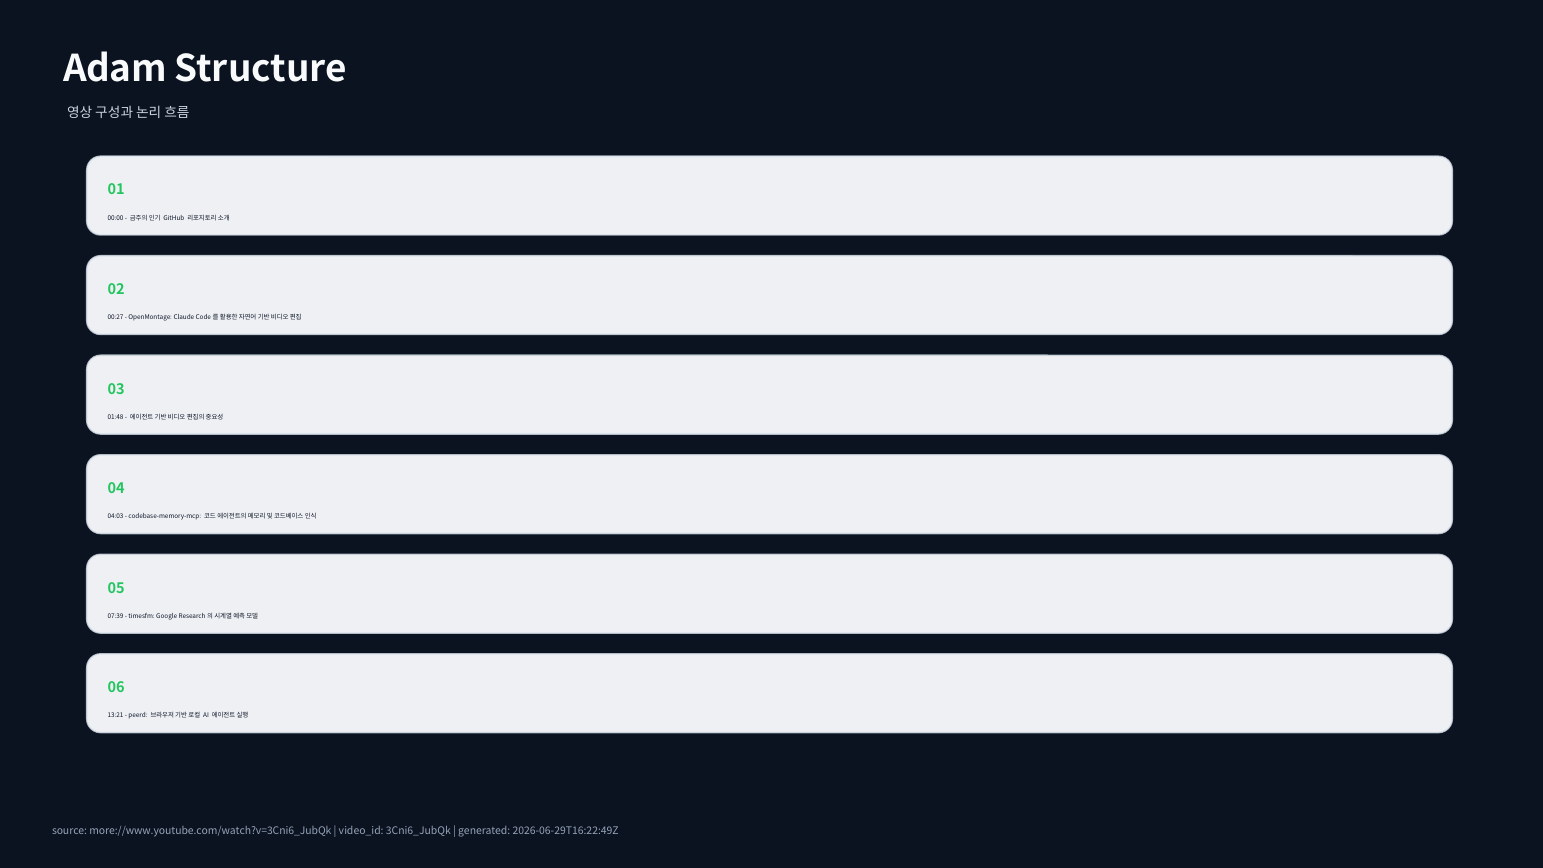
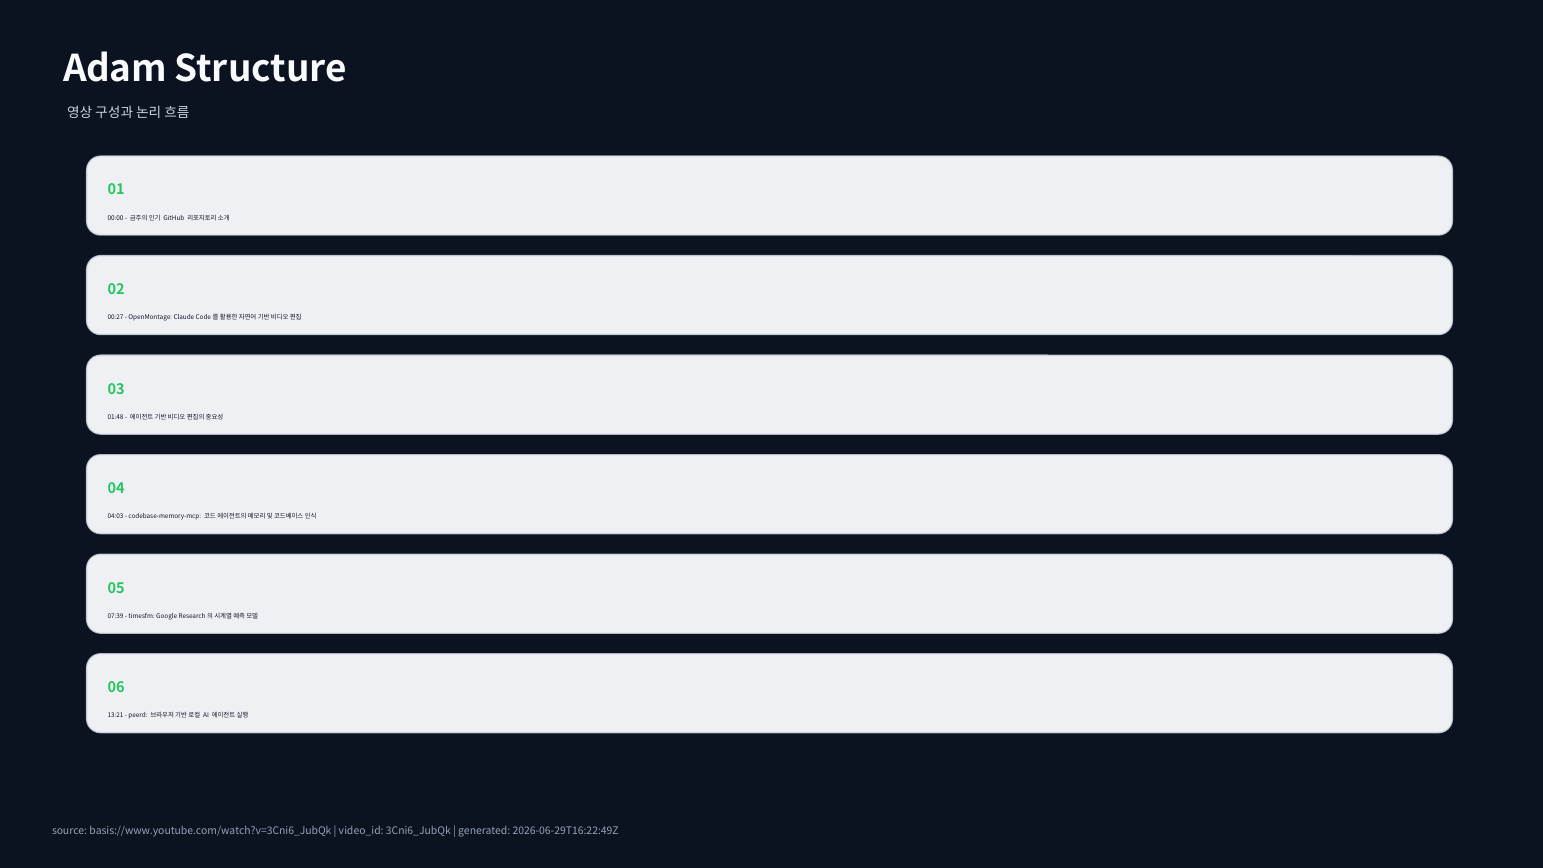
more://www.youtube.com/watch?v=3Cni6_JubQk: more://www.youtube.com/watch?v=3Cni6_JubQk -> basis://www.youtube.com/watch?v=3Cni6_JubQk
